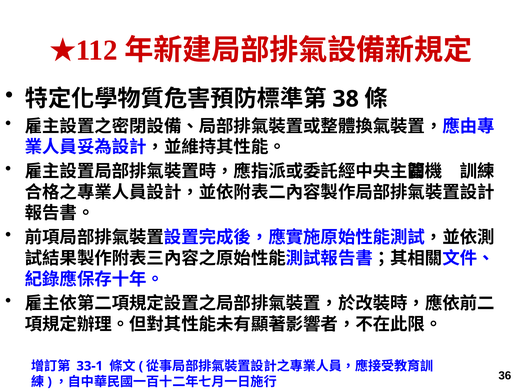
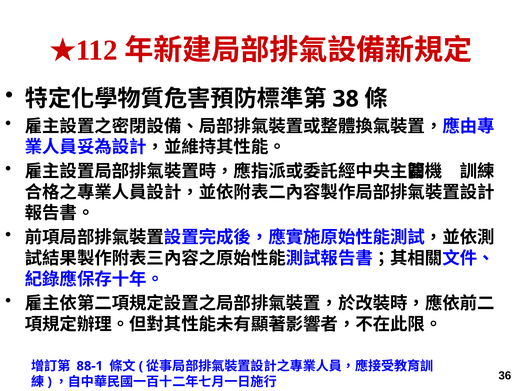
33-1: 33-1 -> 88-1
